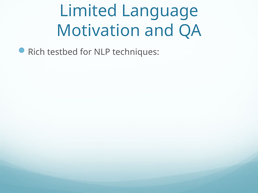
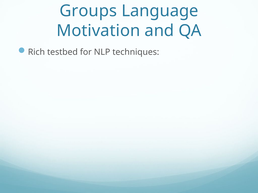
Limited: Limited -> Groups
